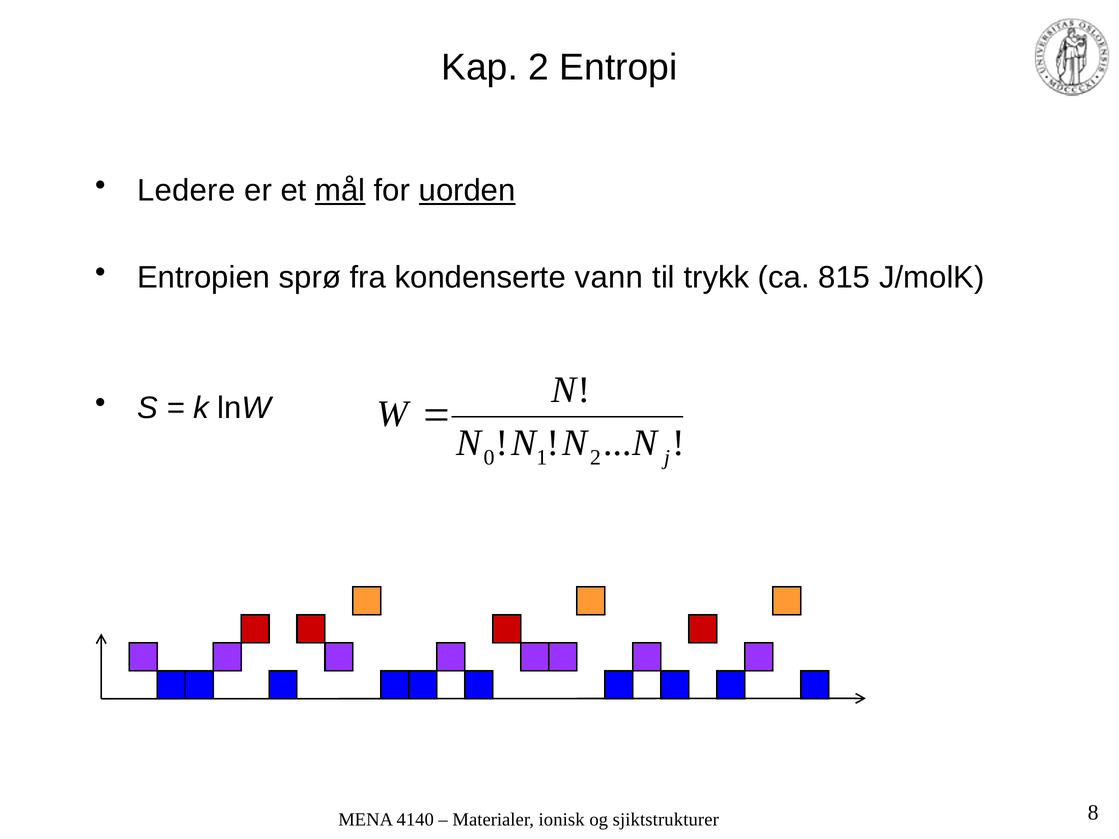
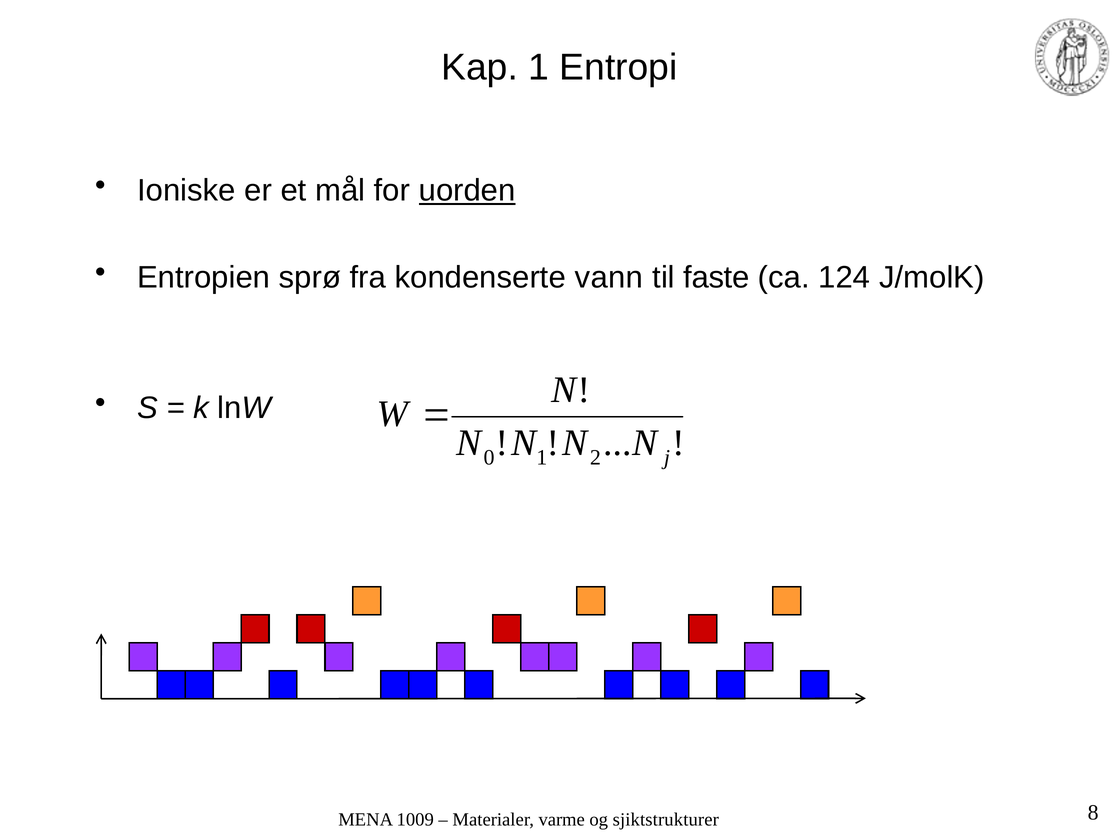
Kap 2: 2 -> 1
Ledere: Ledere -> Ioniske
mål underline: present -> none
trykk: trykk -> faste
815: 815 -> 124
4140: 4140 -> 1009
ionisk: ionisk -> varme
